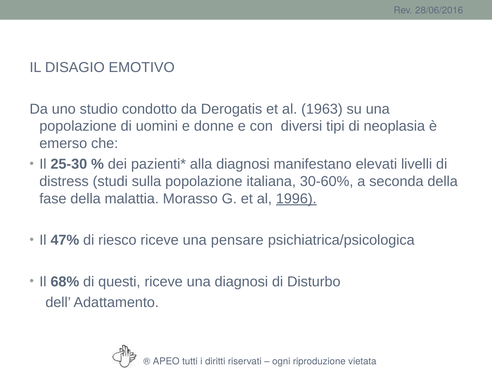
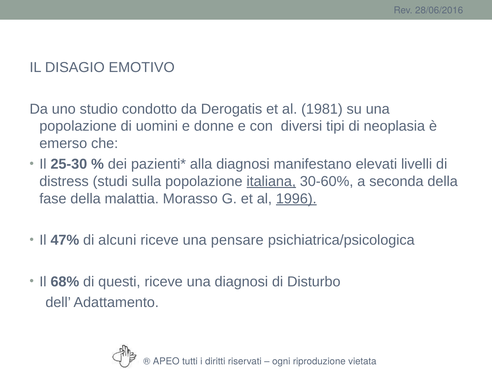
1963: 1963 -> 1981
italiana underline: none -> present
riesco: riesco -> alcuni
